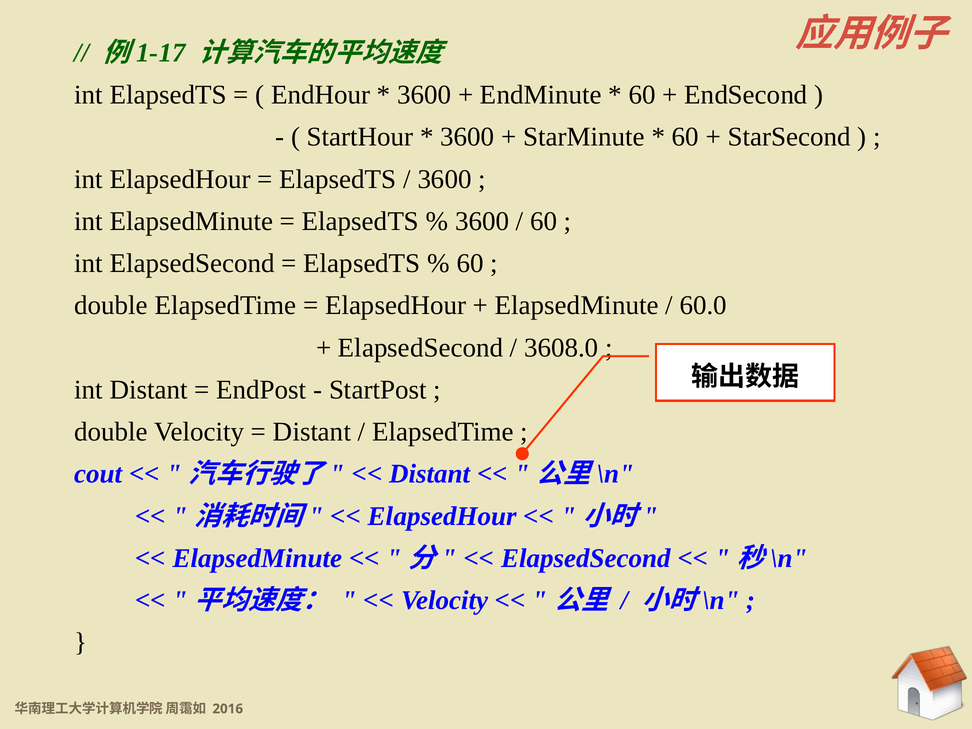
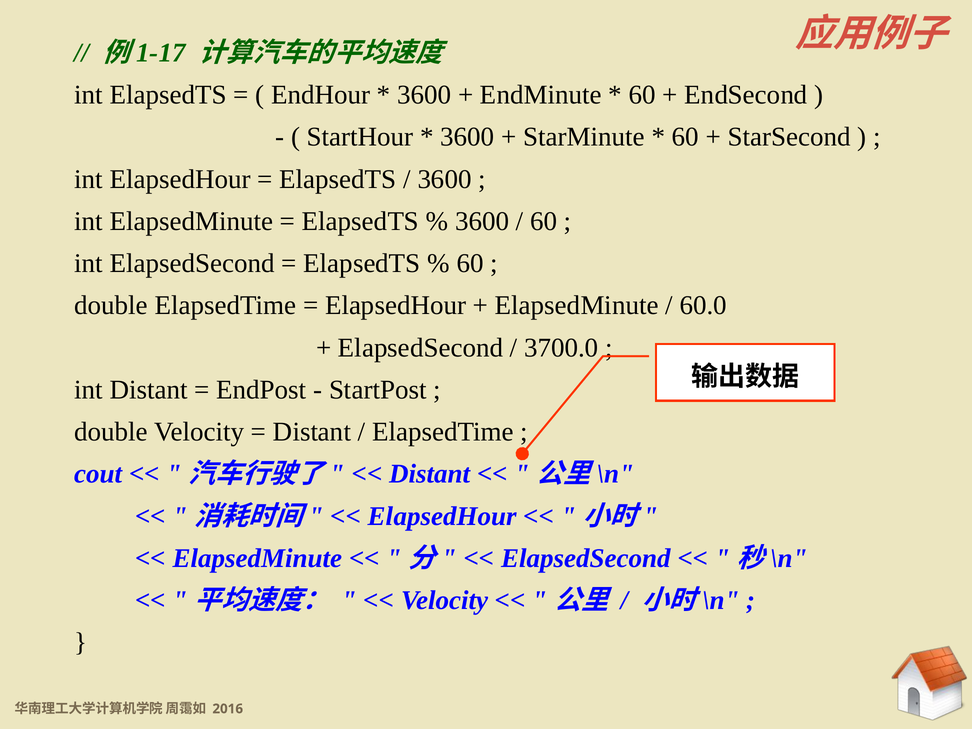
3608.0: 3608.0 -> 3700.0
